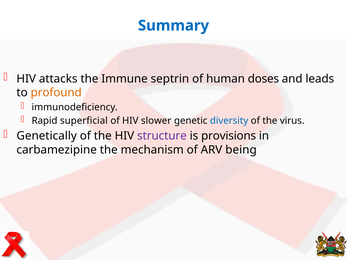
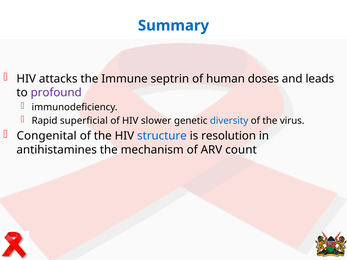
profound colour: orange -> purple
Genetically: Genetically -> Congenital
structure colour: purple -> blue
provisions: provisions -> resolution
carbamezipine: carbamezipine -> antihistamines
being: being -> count
